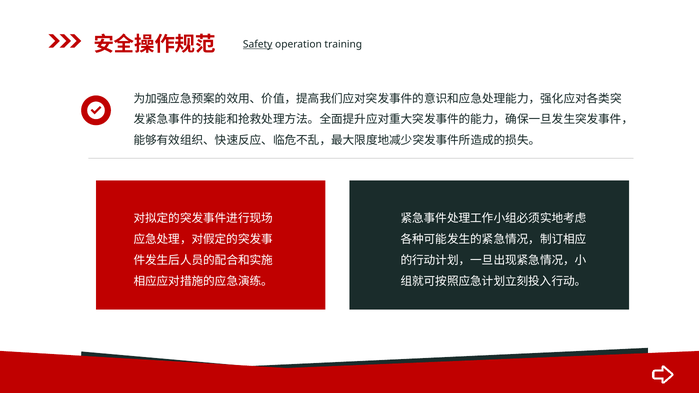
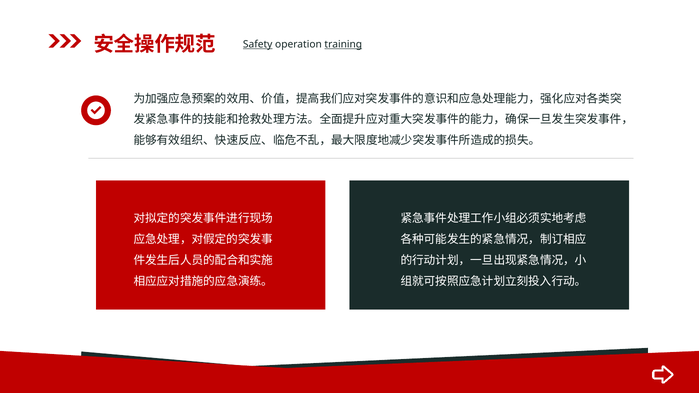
training underline: none -> present
